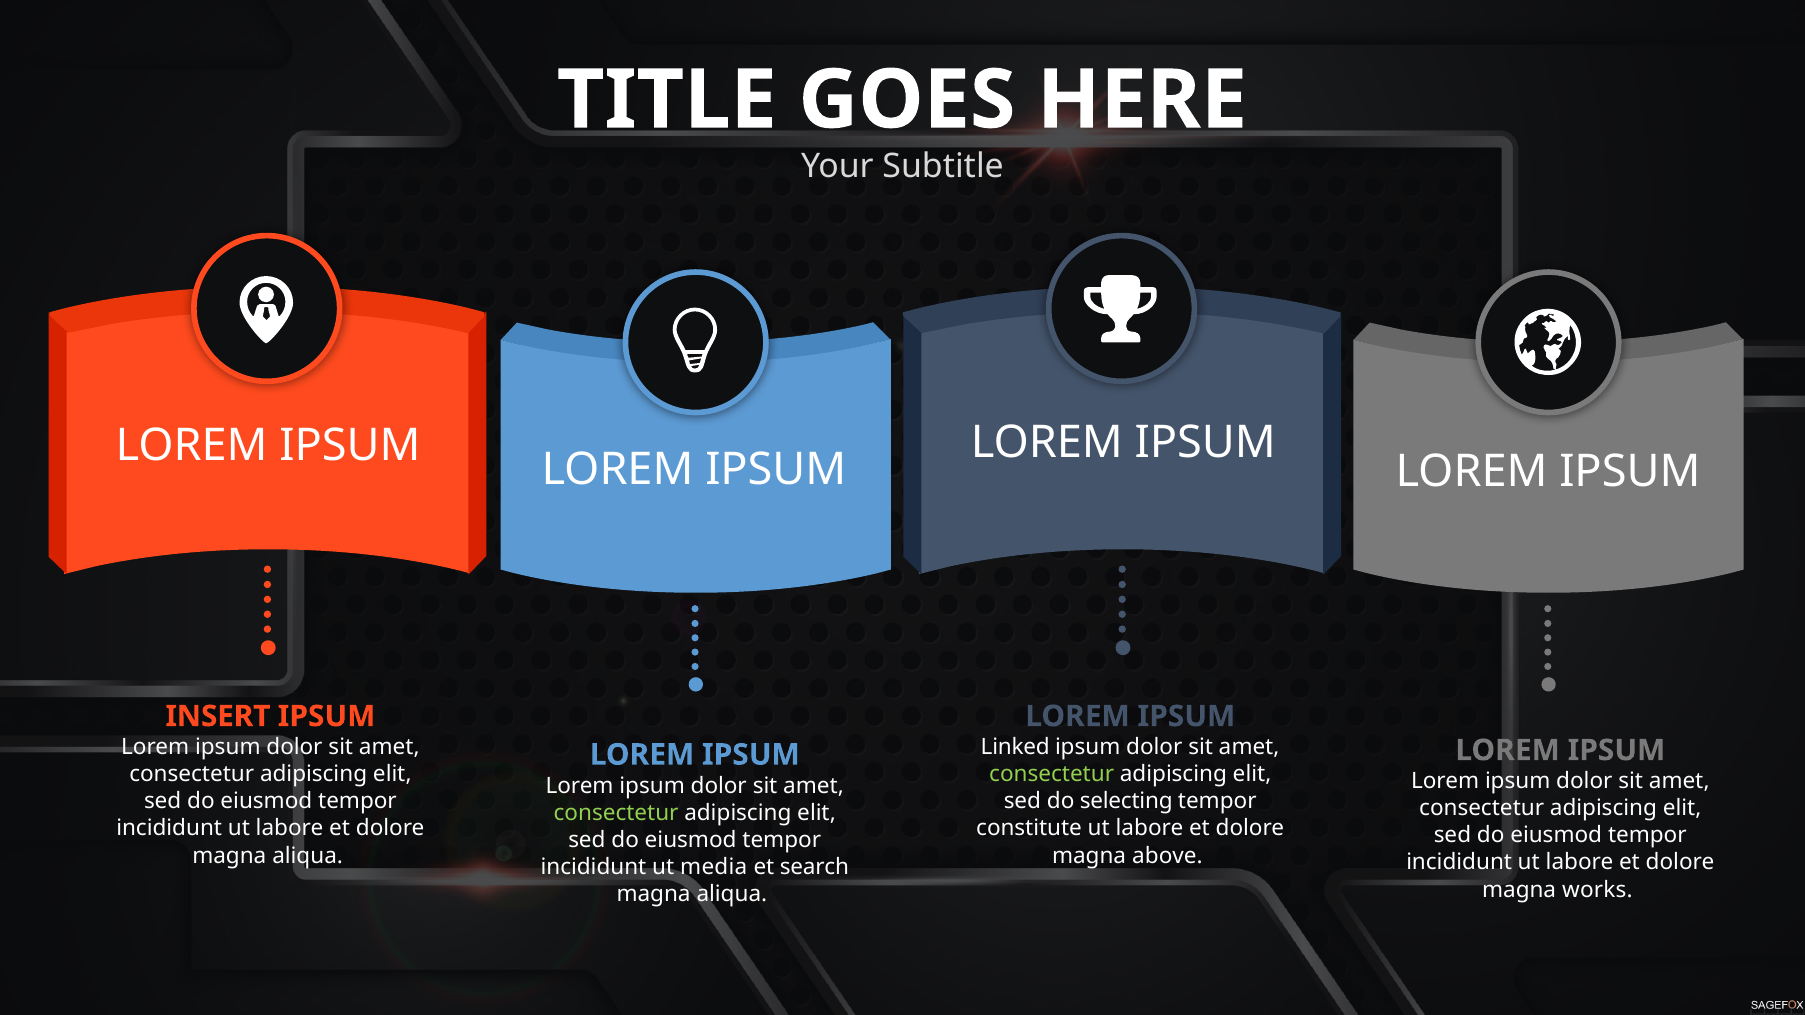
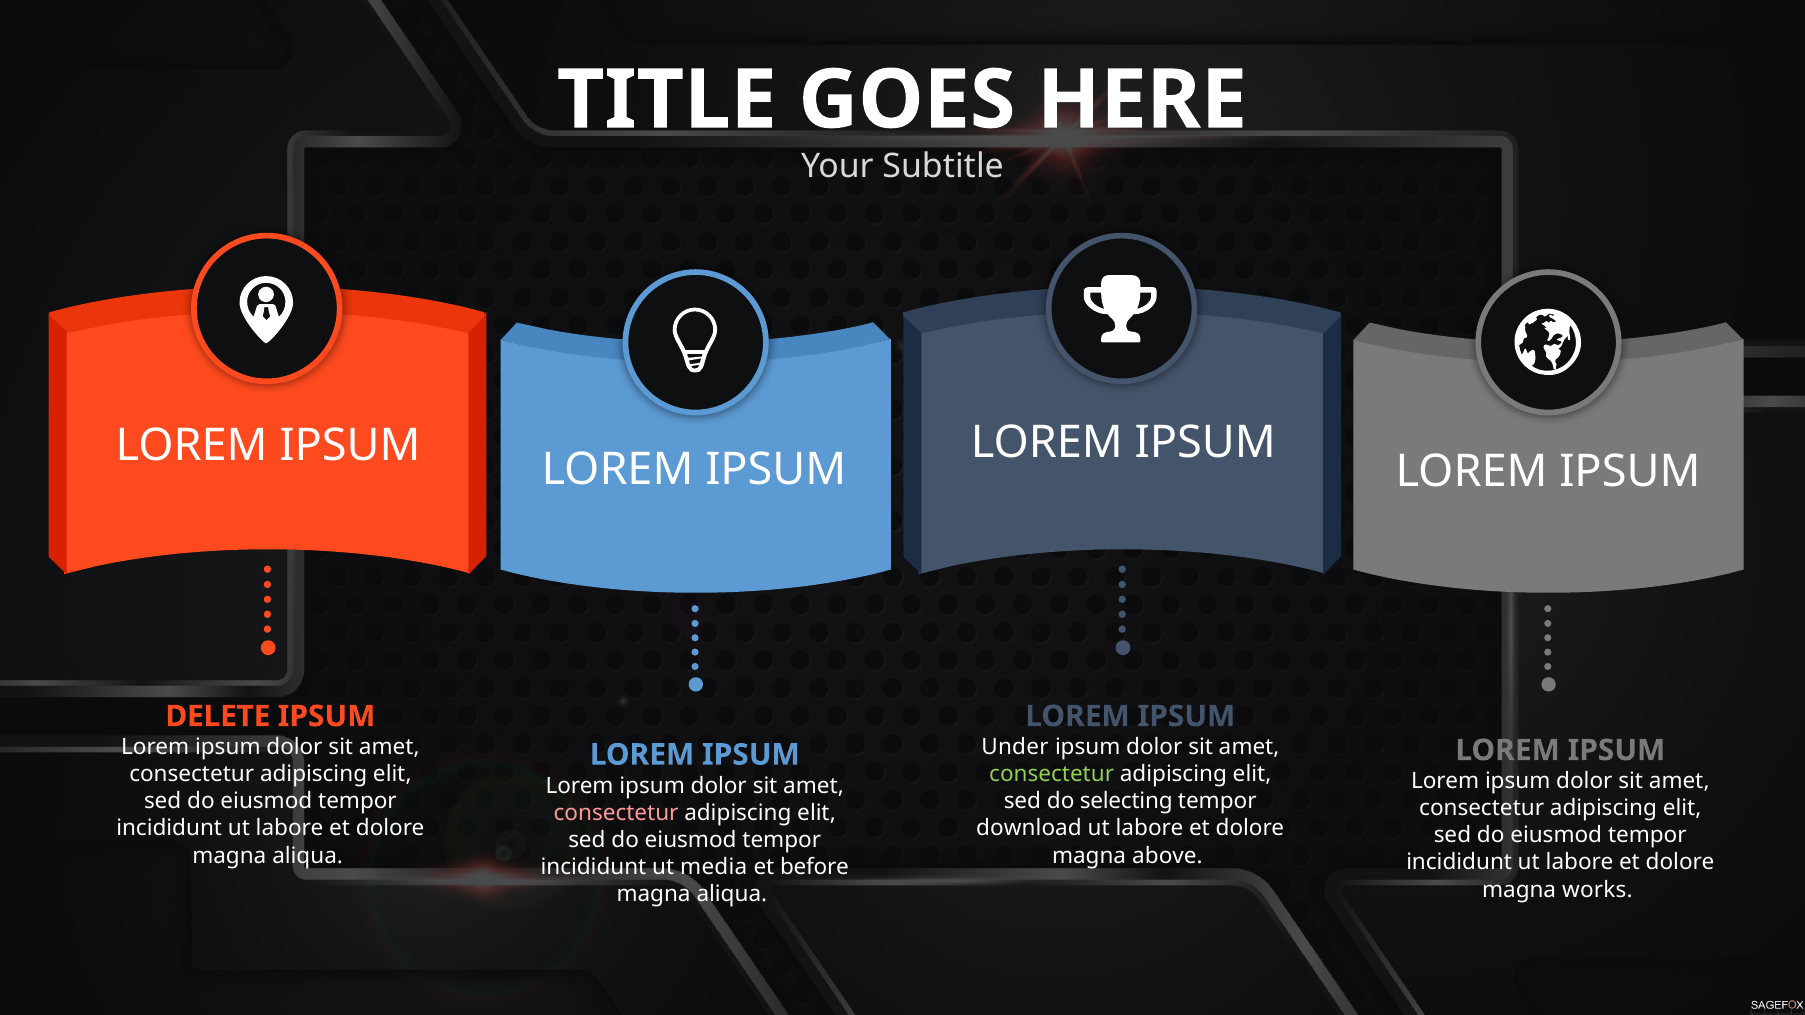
INSERT: INSERT -> DELETE
Linked: Linked -> Under
consectetur at (616, 813) colour: light green -> pink
constitute: constitute -> download
search: search -> before
